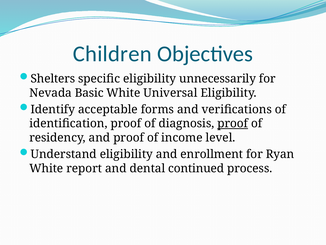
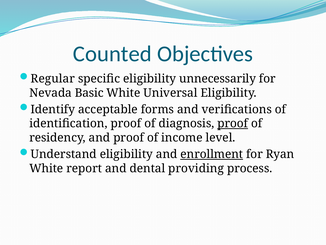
Children: Children -> Counted
Shelters: Shelters -> Regular
enrollment underline: none -> present
continued: continued -> providing
